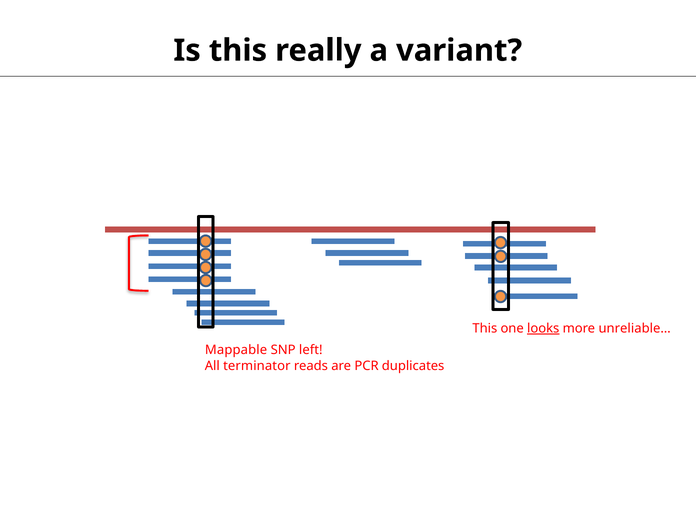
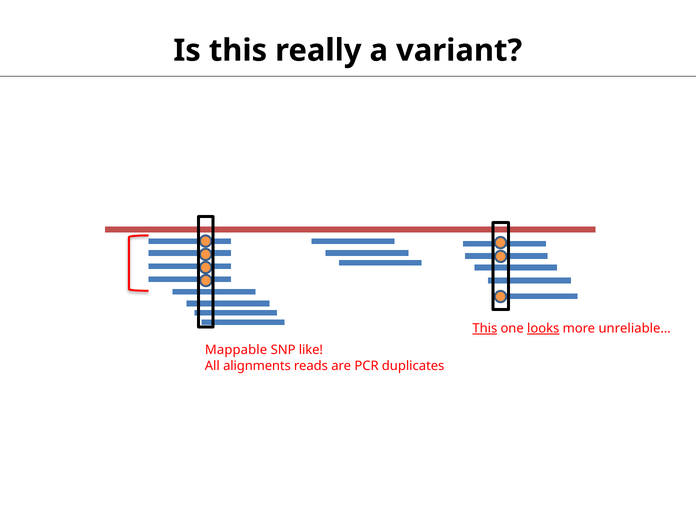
This at (485, 328) underline: none -> present
left: left -> like
terminator: terminator -> alignments
